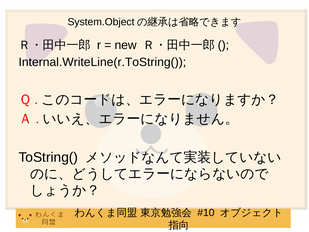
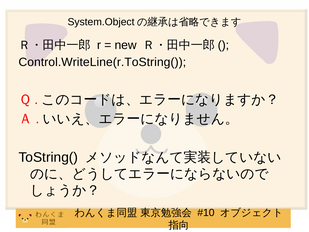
Internal.WriteLine(r.ToString(: Internal.WriteLine(r.ToString( -> Control.WriteLine(r.ToString(
